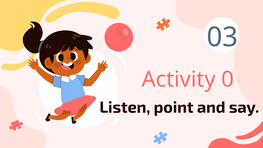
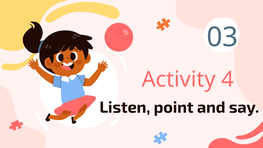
0: 0 -> 4
